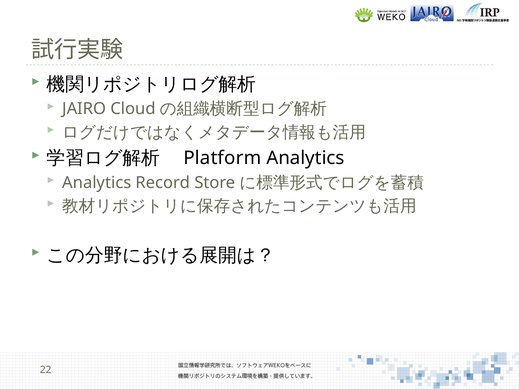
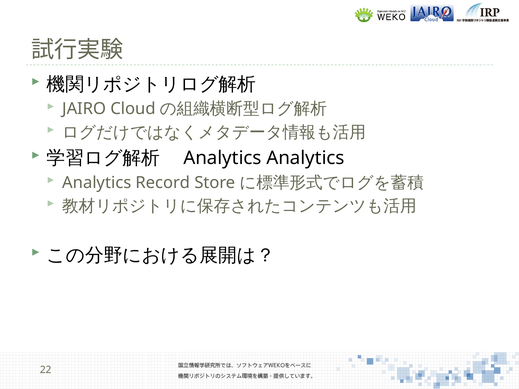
Platform at (222, 158): Platform -> Analytics
